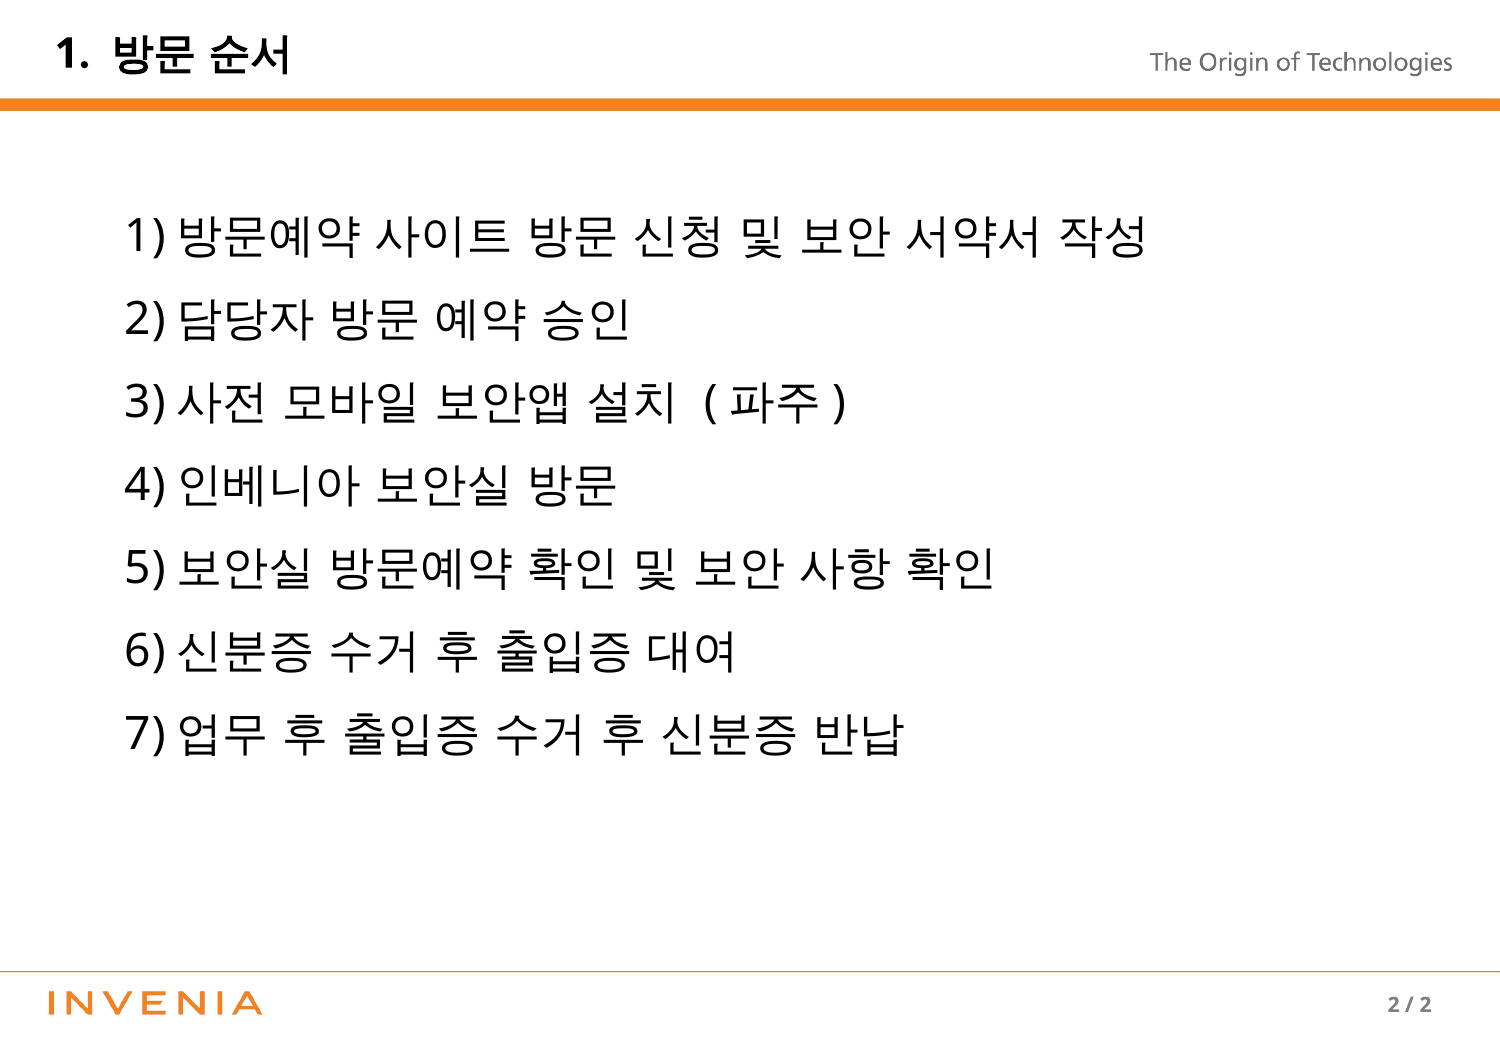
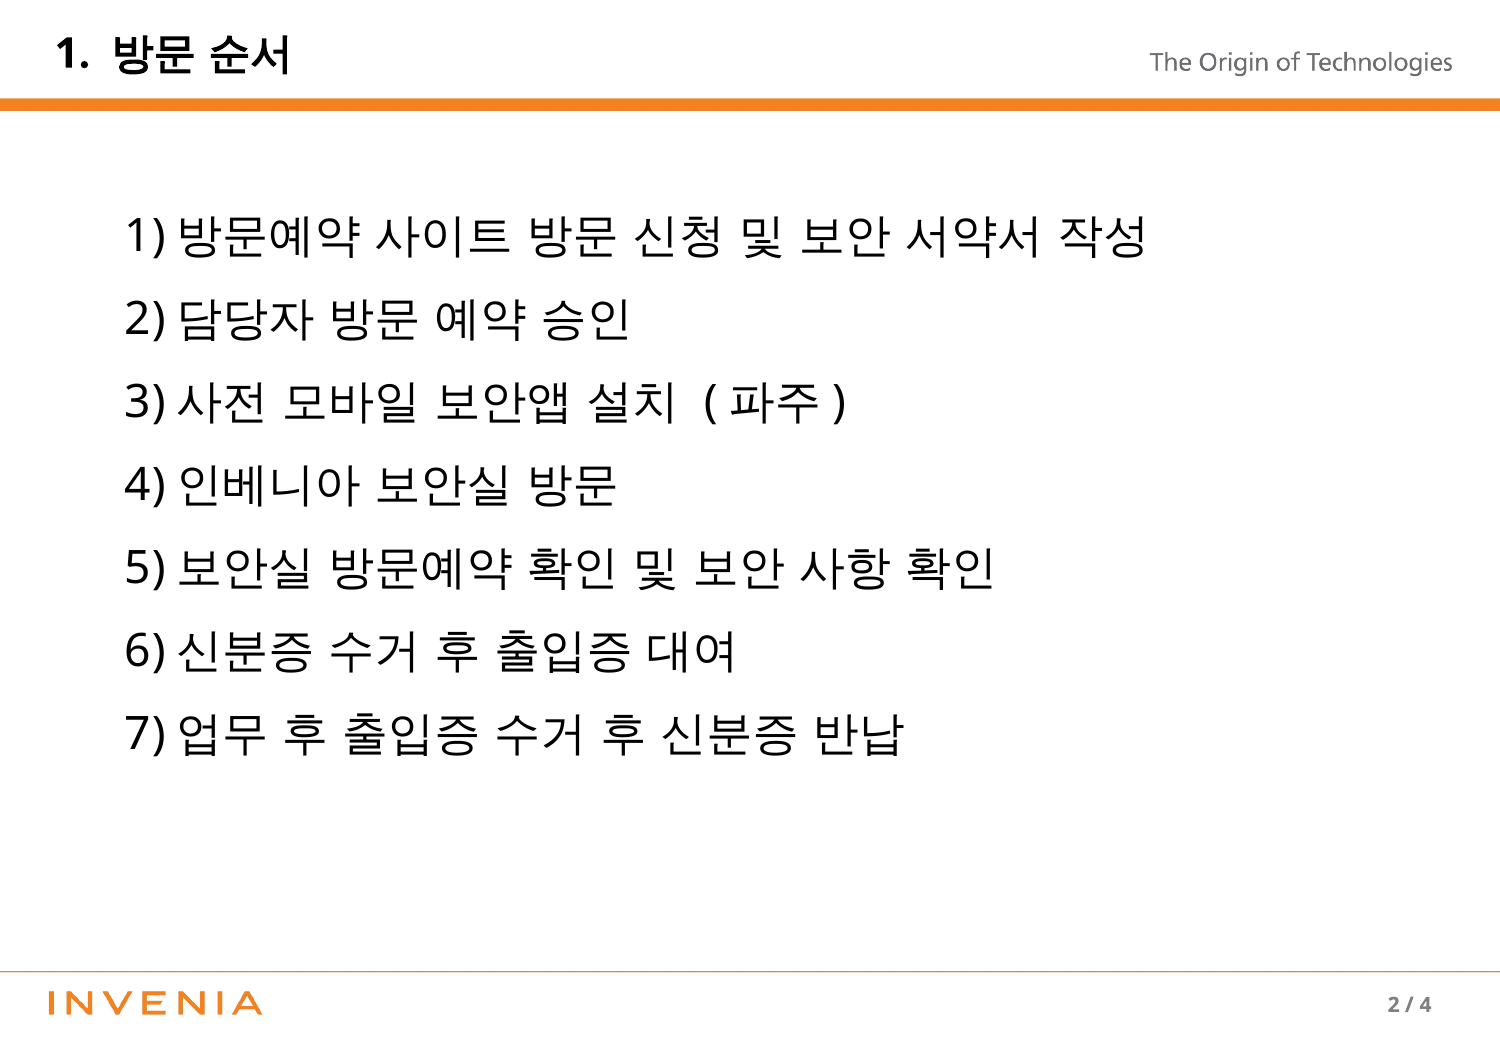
2 at (1425, 1005): 2 -> 4
